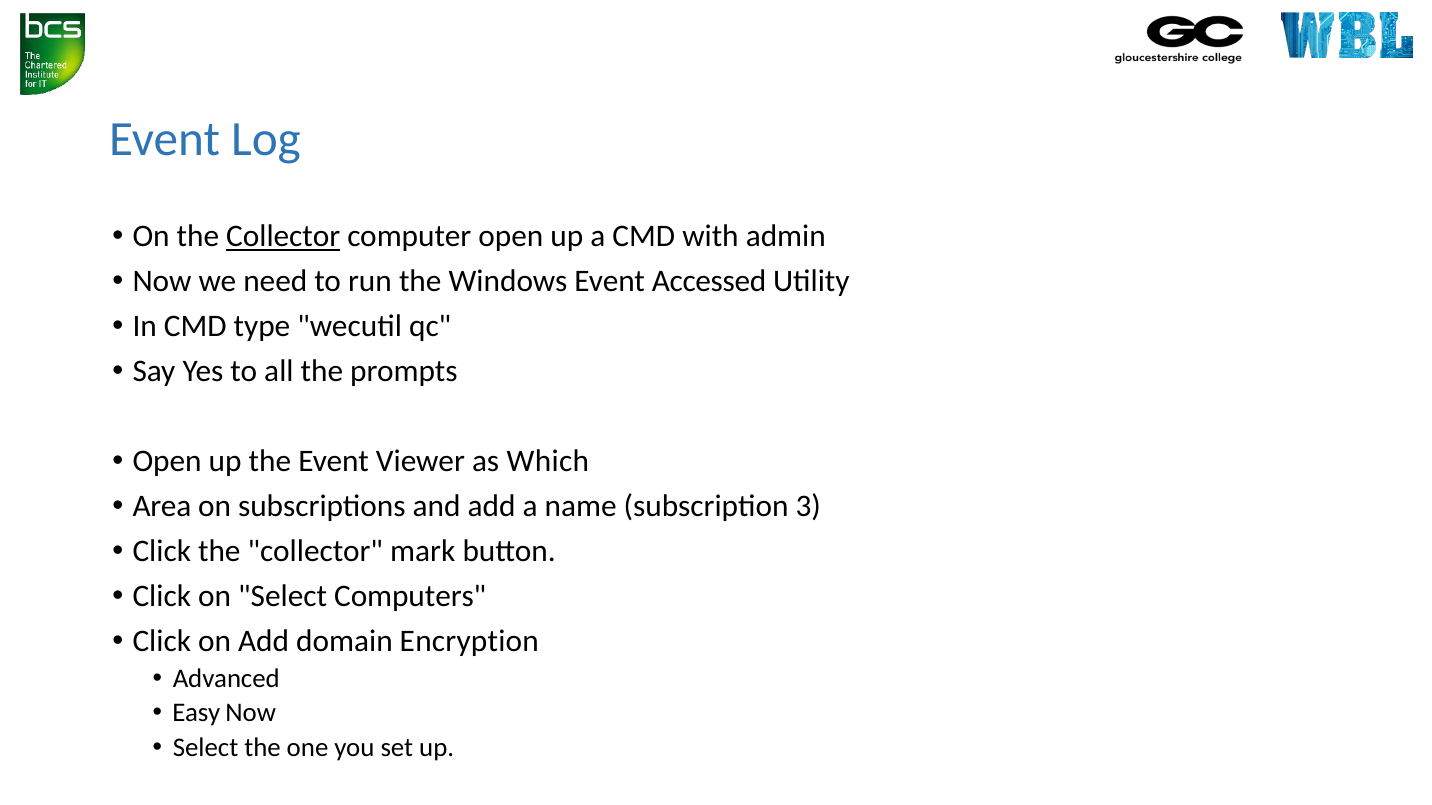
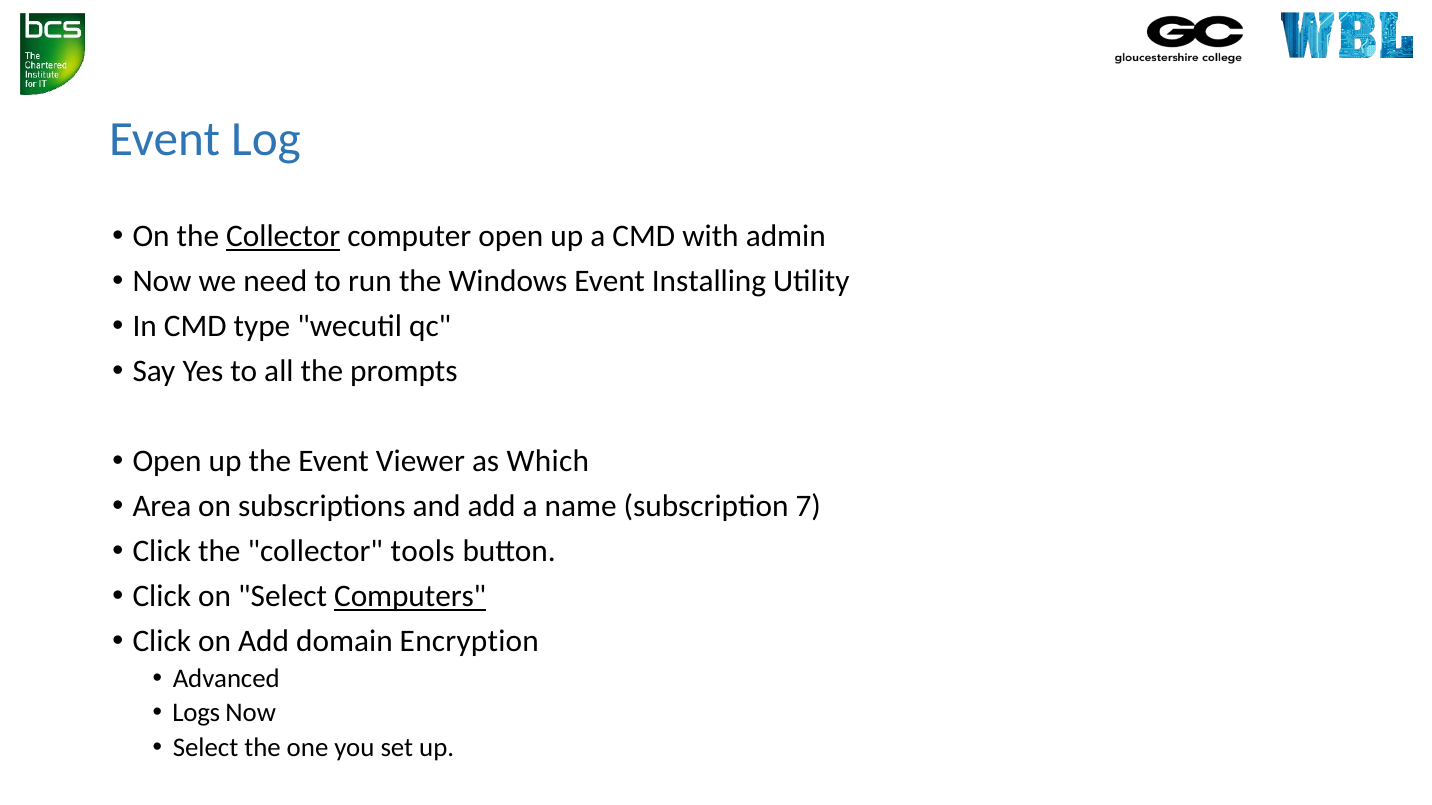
Accessed: Accessed -> Installing
3: 3 -> 7
mark: mark -> tools
Computers underline: none -> present
Easy: Easy -> Logs
